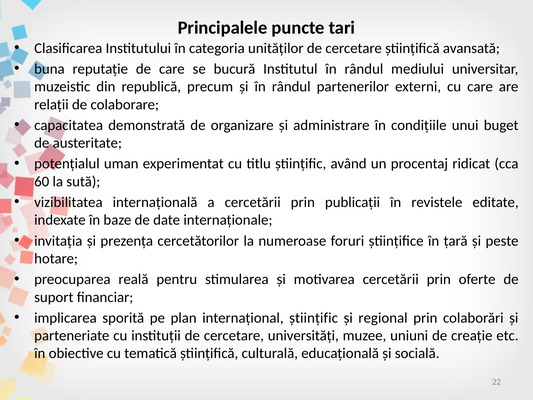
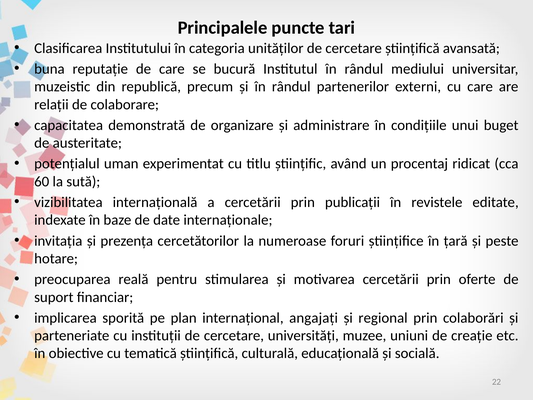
internațional științific: științific -> angajați
